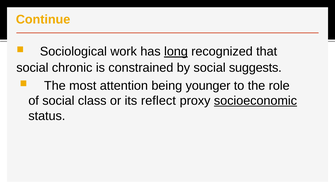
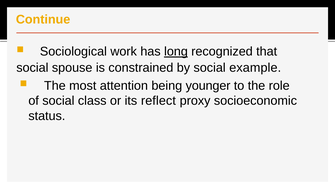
chronic: chronic -> spouse
suggests: suggests -> example
socioeconomic underline: present -> none
